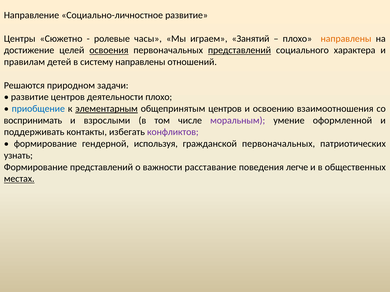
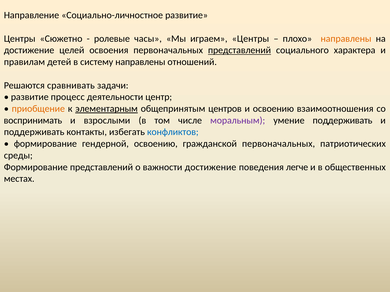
играем Занятий: Занятий -> Центры
освоения underline: present -> none
природном: природном -> сравнивать
развитие центров: центров -> процесс
деятельности плохо: плохо -> центр
приобщение colour: blue -> orange
умение оформленной: оформленной -> поддерживать
конфликтов colour: purple -> blue
гендерной используя: используя -> освоению
узнать: узнать -> среды
важности расставание: расставание -> достижение
местах underline: present -> none
